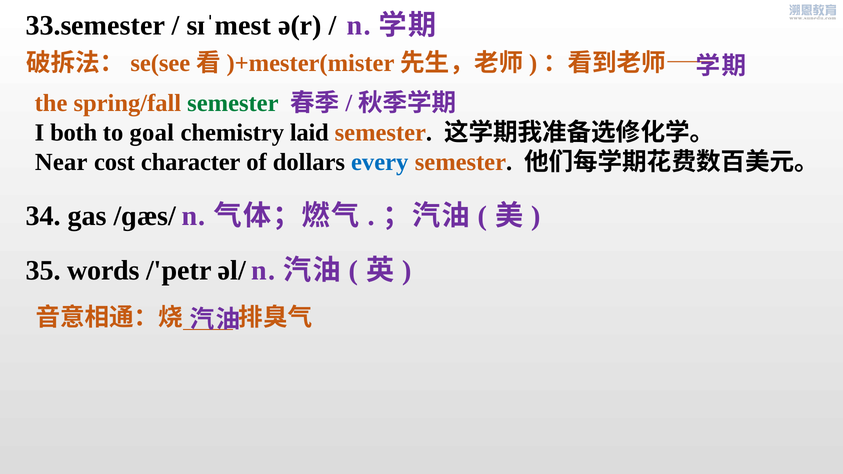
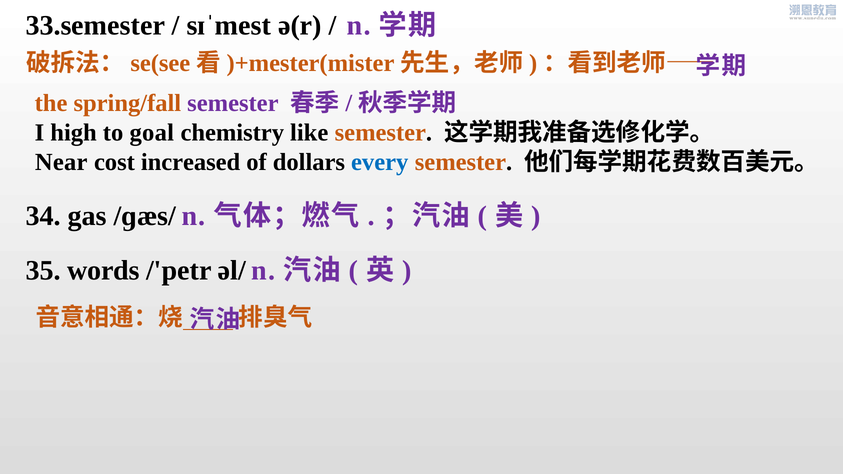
semester at (233, 103) colour: green -> purple
both: both -> high
laid: laid -> like
character: character -> increased
